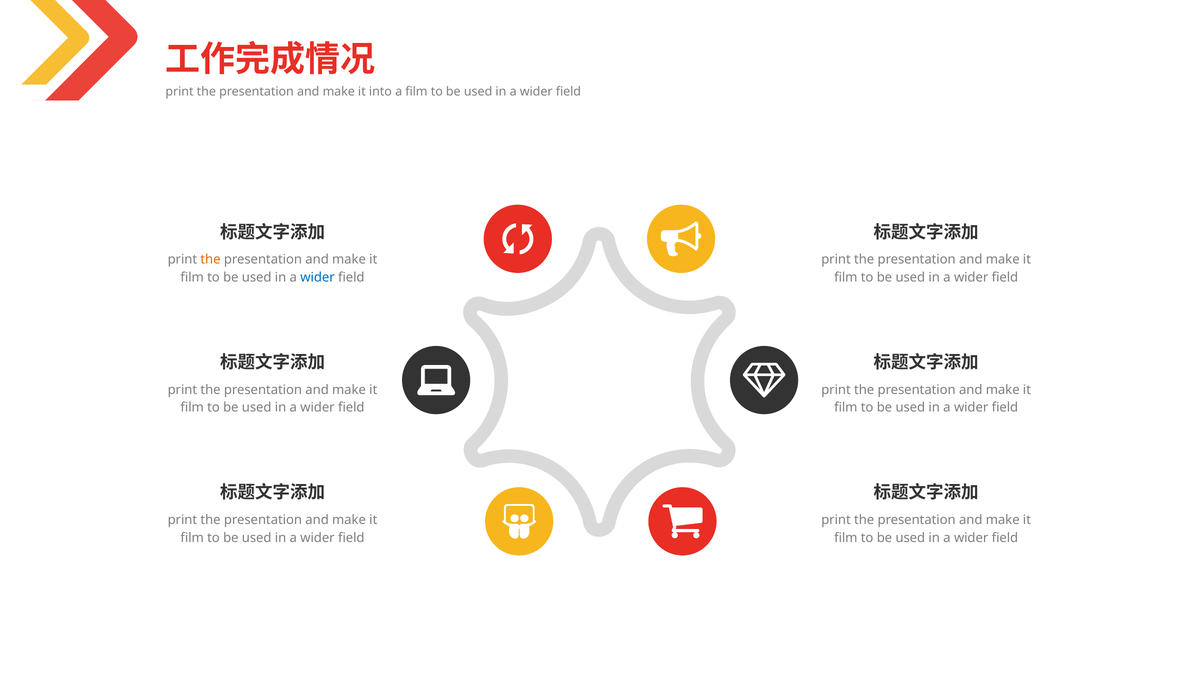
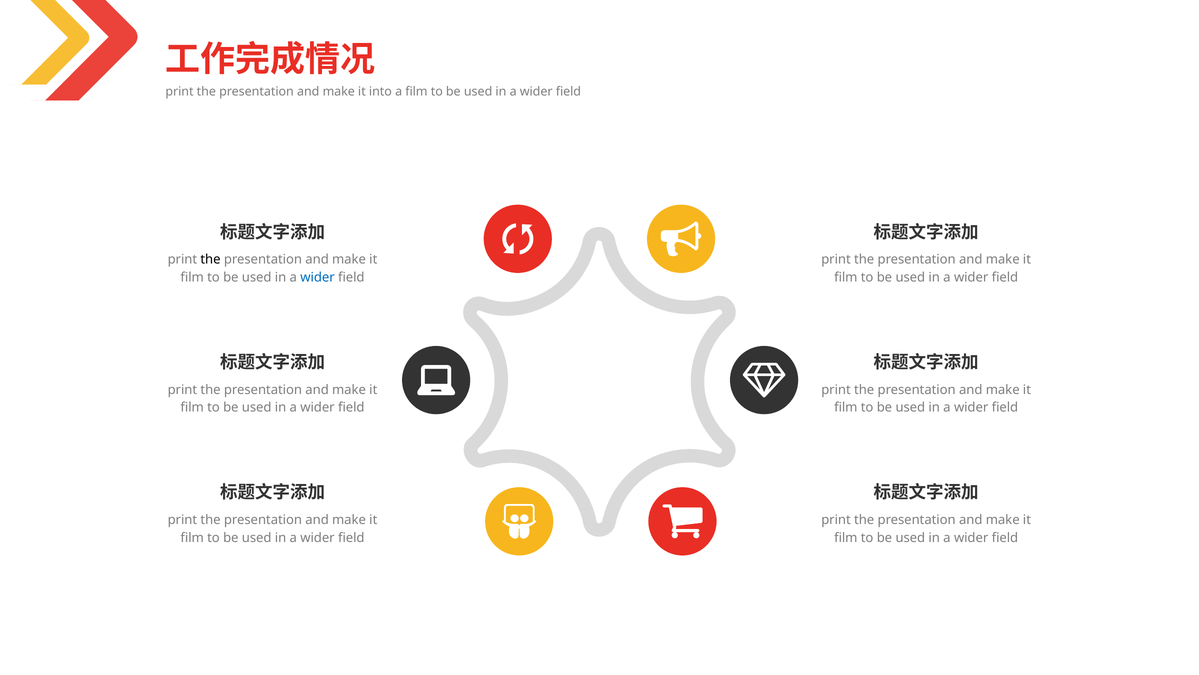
the at (211, 259) colour: orange -> black
